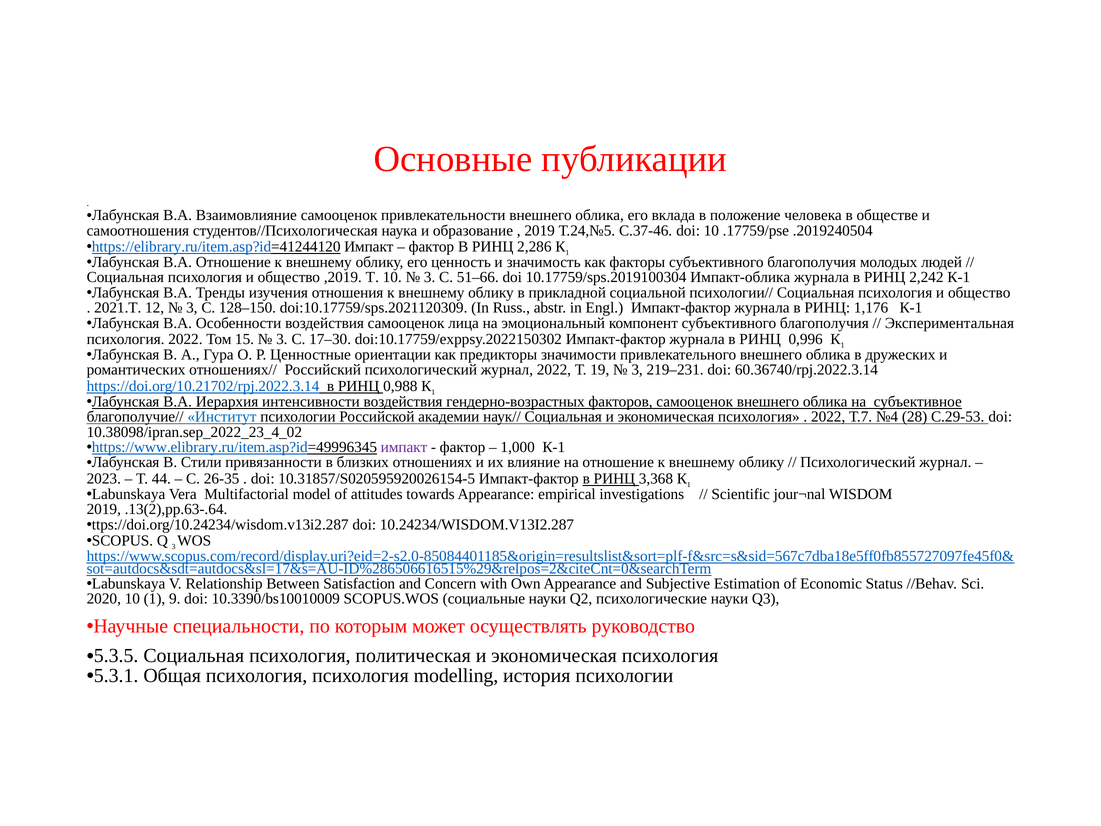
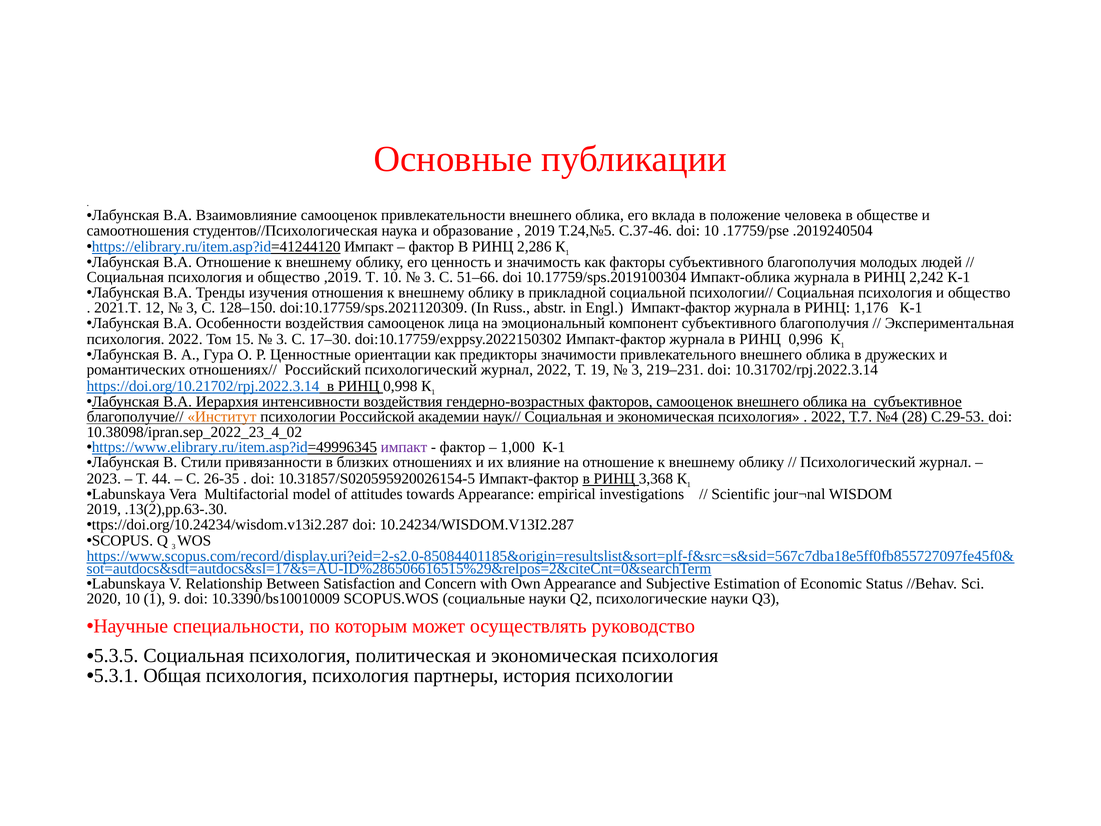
60.36740/rpj.2022.3.14: 60.36740/rpj.2022.3.14 -> 10.31702/rpj.2022.3.14
0,988: 0,988 -> 0,998
Институт colour: blue -> orange
.13(2),pp.63-.64: .13(2),pp.63-.64 -> .13(2),pp.63-.30
modelling: modelling -> партнеры
